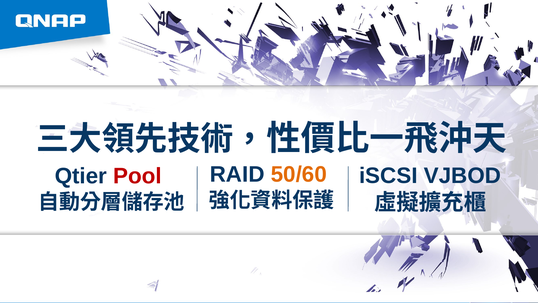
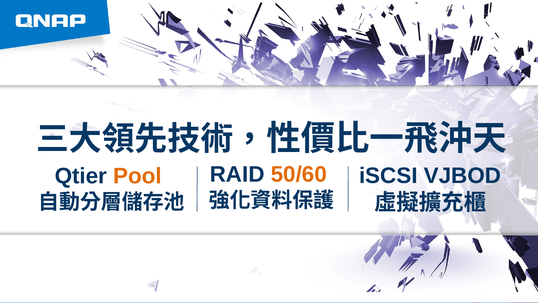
Pool colour: red -> orange
